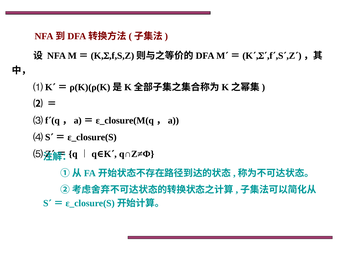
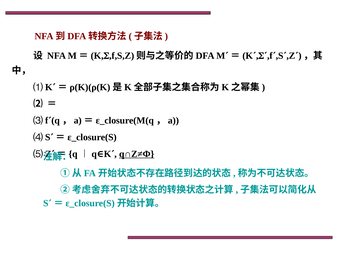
q∩Z≠Φ underline: none -> present
